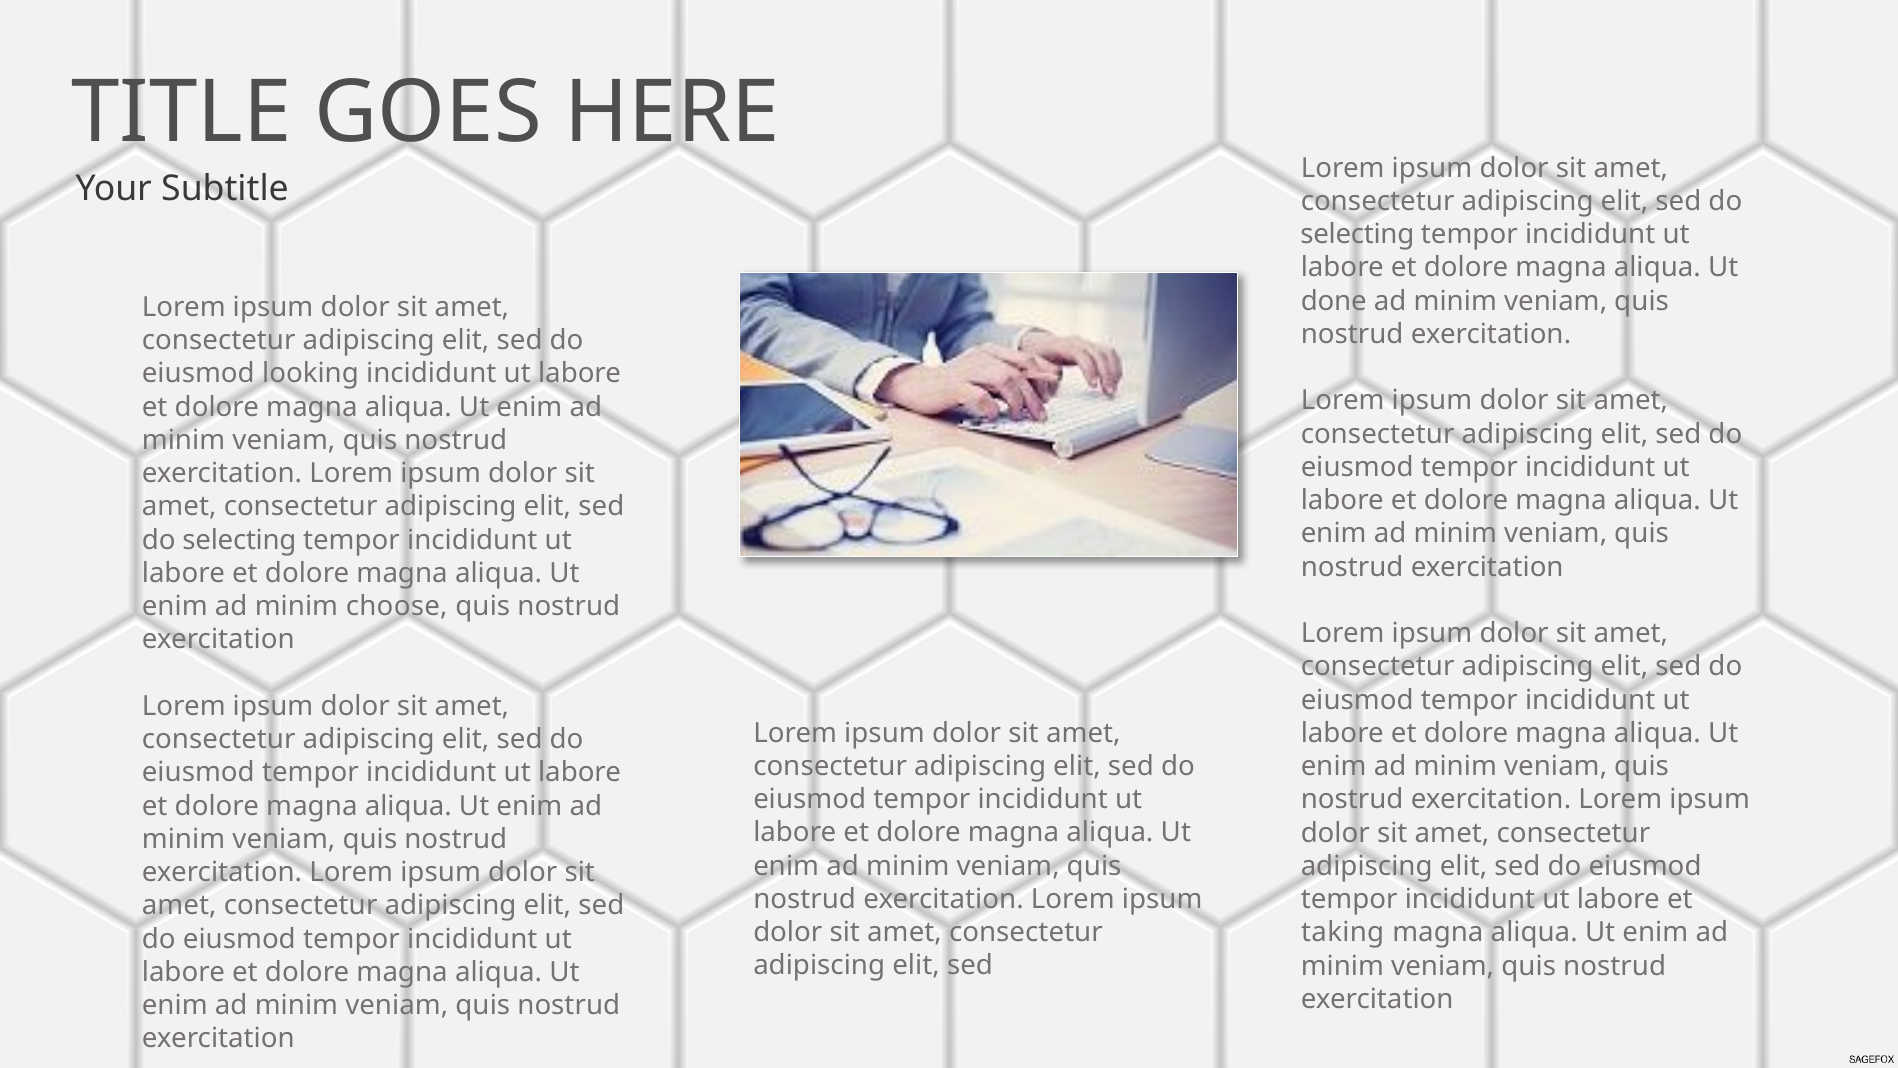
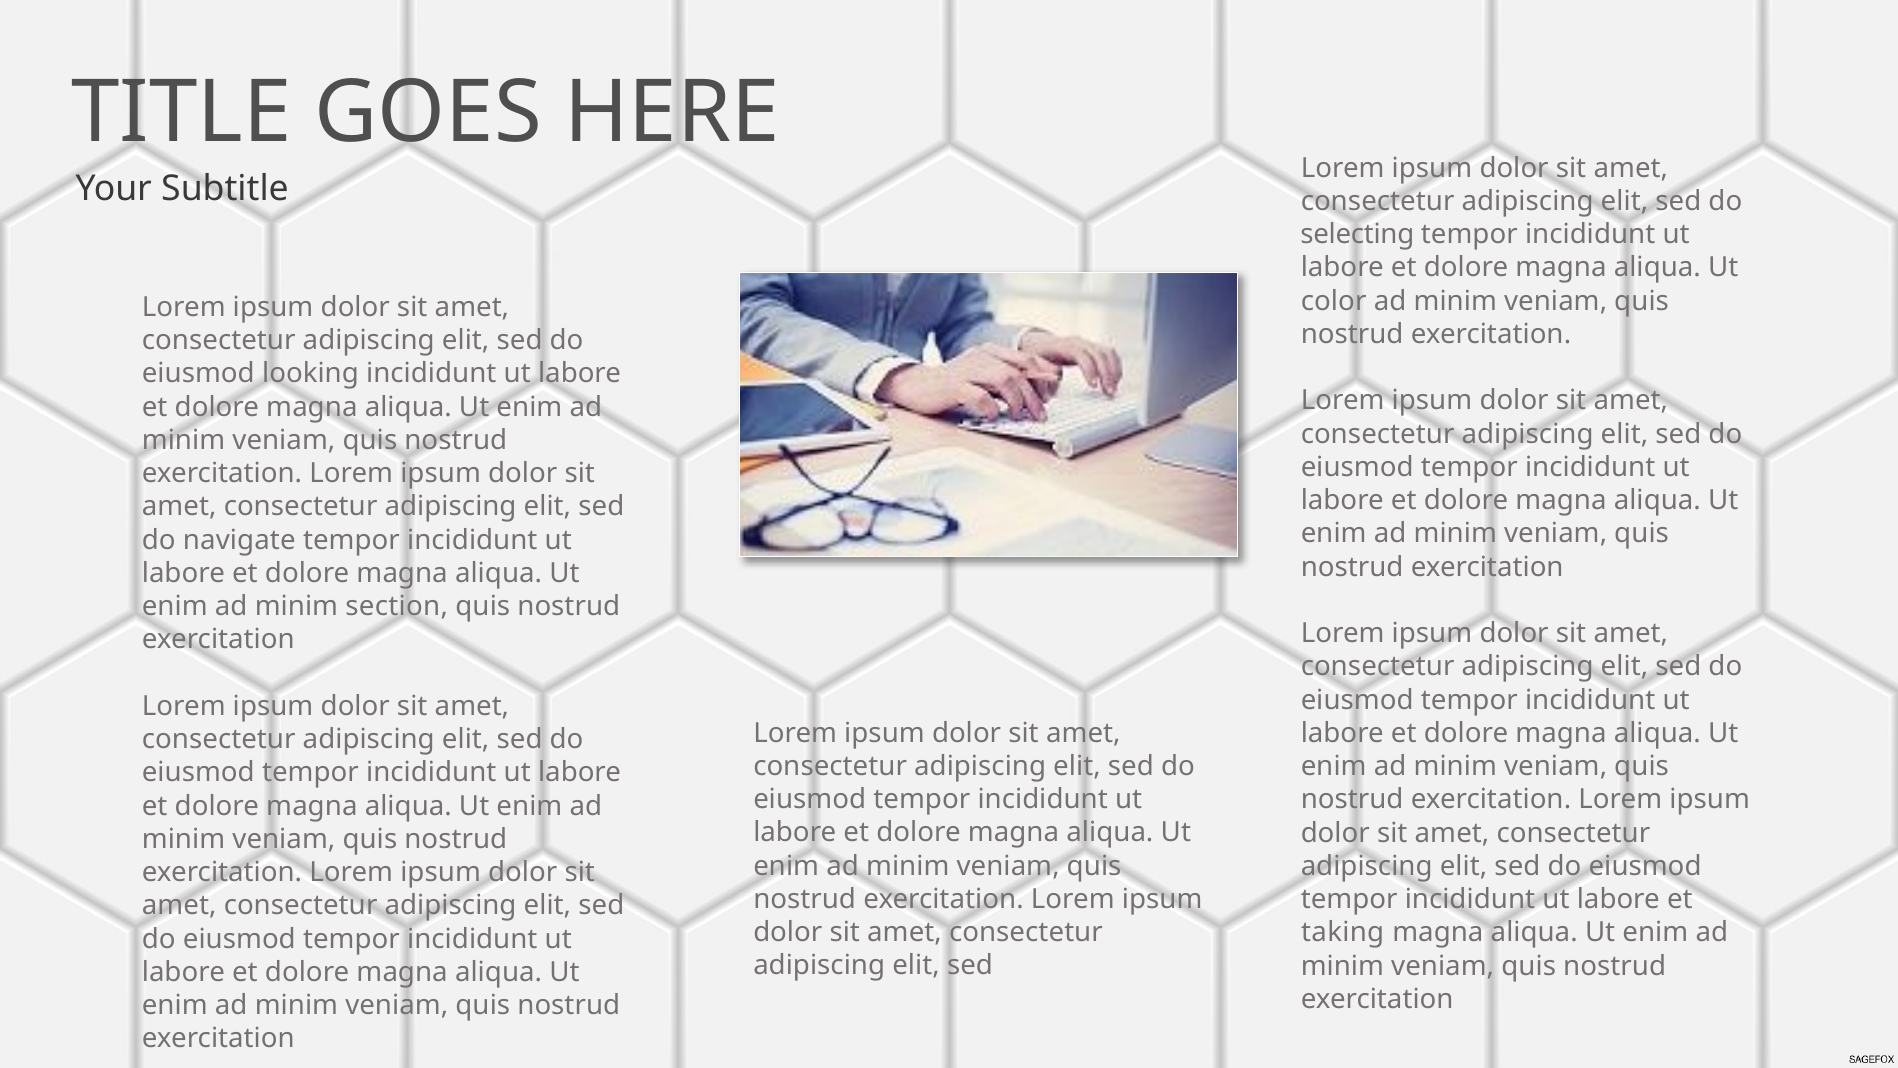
done: done -> color
selecting at (239, 540): selecting -> navigate
choose: choose -> section
